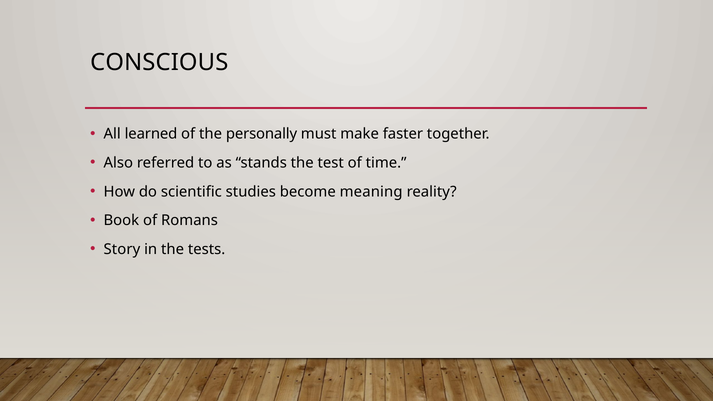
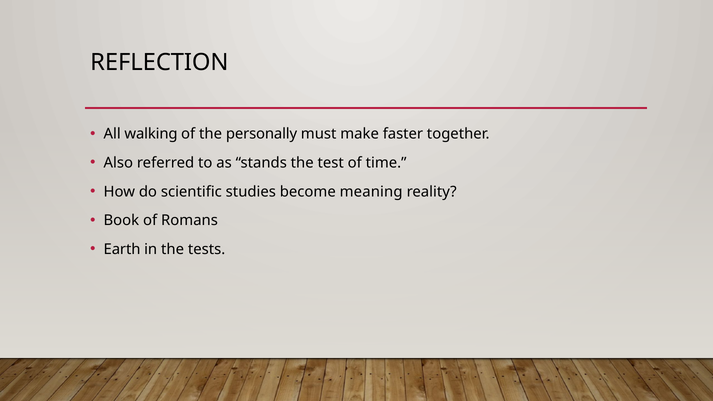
CONSCIOUS: CONSCIOUS -> REFLECTION
learned: learned -> walking
Story: Story -> Earth
